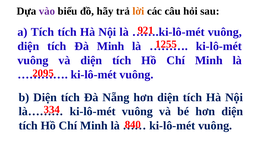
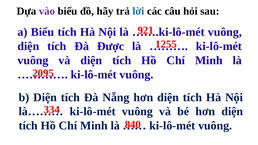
lời colour: orange -> blue
a Tích: Tích -> Biểu
Đà Minh: Minh -> Được
